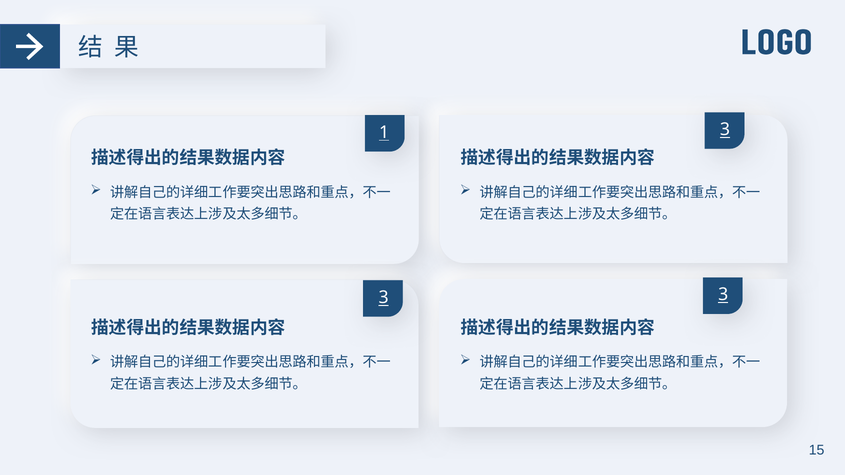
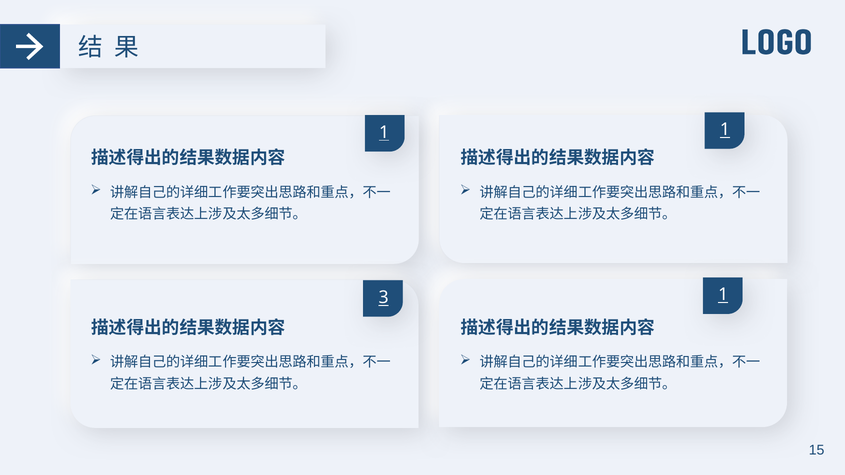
1 3: 3 -> 1
3 at (723, 295): 3 -> 1
